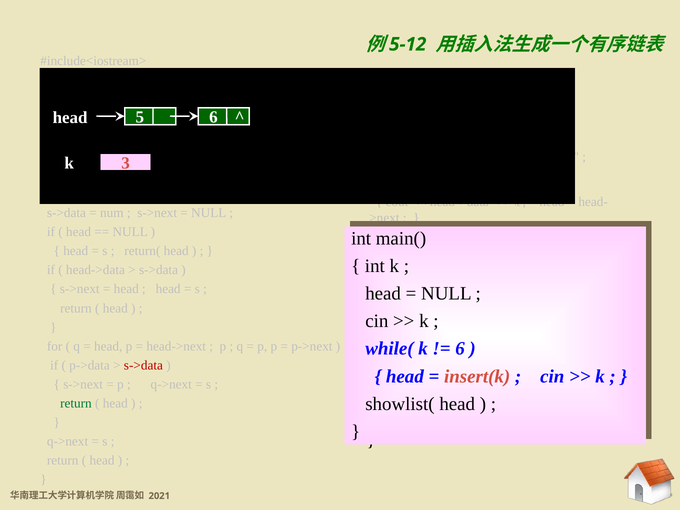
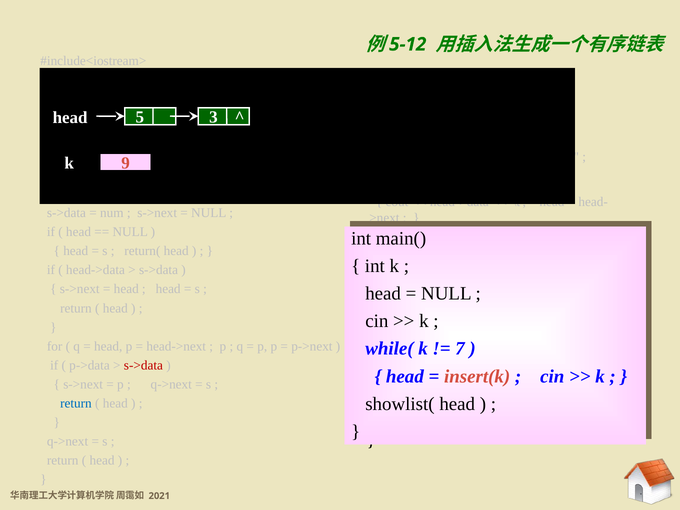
6 at (213, 117): 6 -> 3
3: 3 -> 9
6 at (460, 349): 6 -> 7
return at (76, 403) colour: green -> blue
